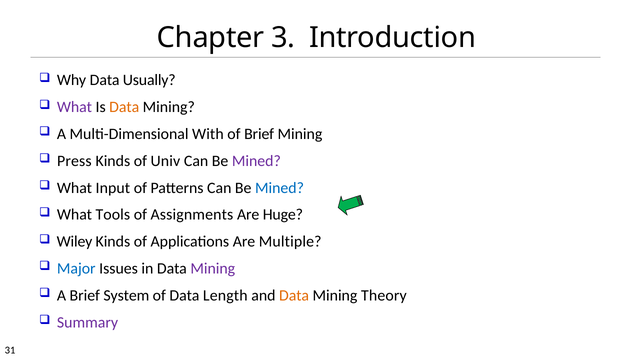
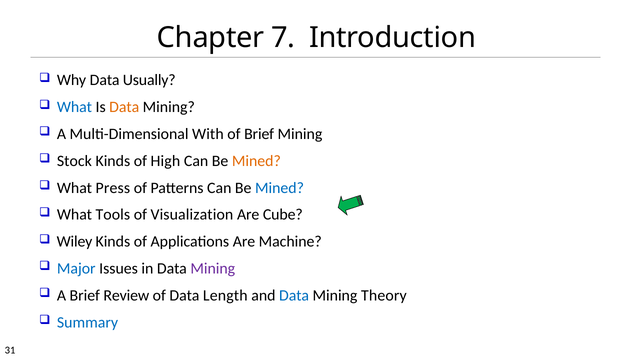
3: 3 -> 7
What at (74, 107) colour: purple -> blue
Press: Press -> Stock
Univ: Univ -> High
Mined at (256, 161) colour: purple -> orange
Input: Input -> Press
Assignments: Assignments -> Visualization
Huge: Huge -> Cube
Multiple: Multiple -> Machine
System: System -> Review
Data at (294, 296) colour: orange -> blue
Summary colour: purple -> blue
